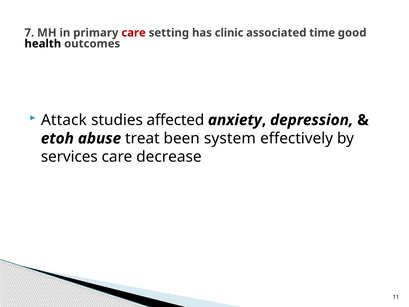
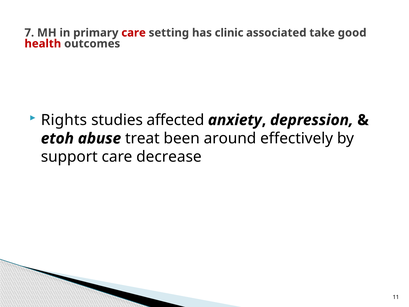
time: time -> take
health colour: black -> red
Attack: Attack -> Rights
system: system -> around
services: services -> support
